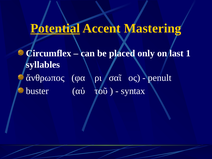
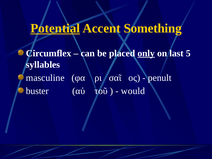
Mastering: Mastering -> Something
only underline: none -> present
1: 1 -> 5
ἄνθρωπος: ἄνθρωπος -> masculine
syntax: syntax -> would
